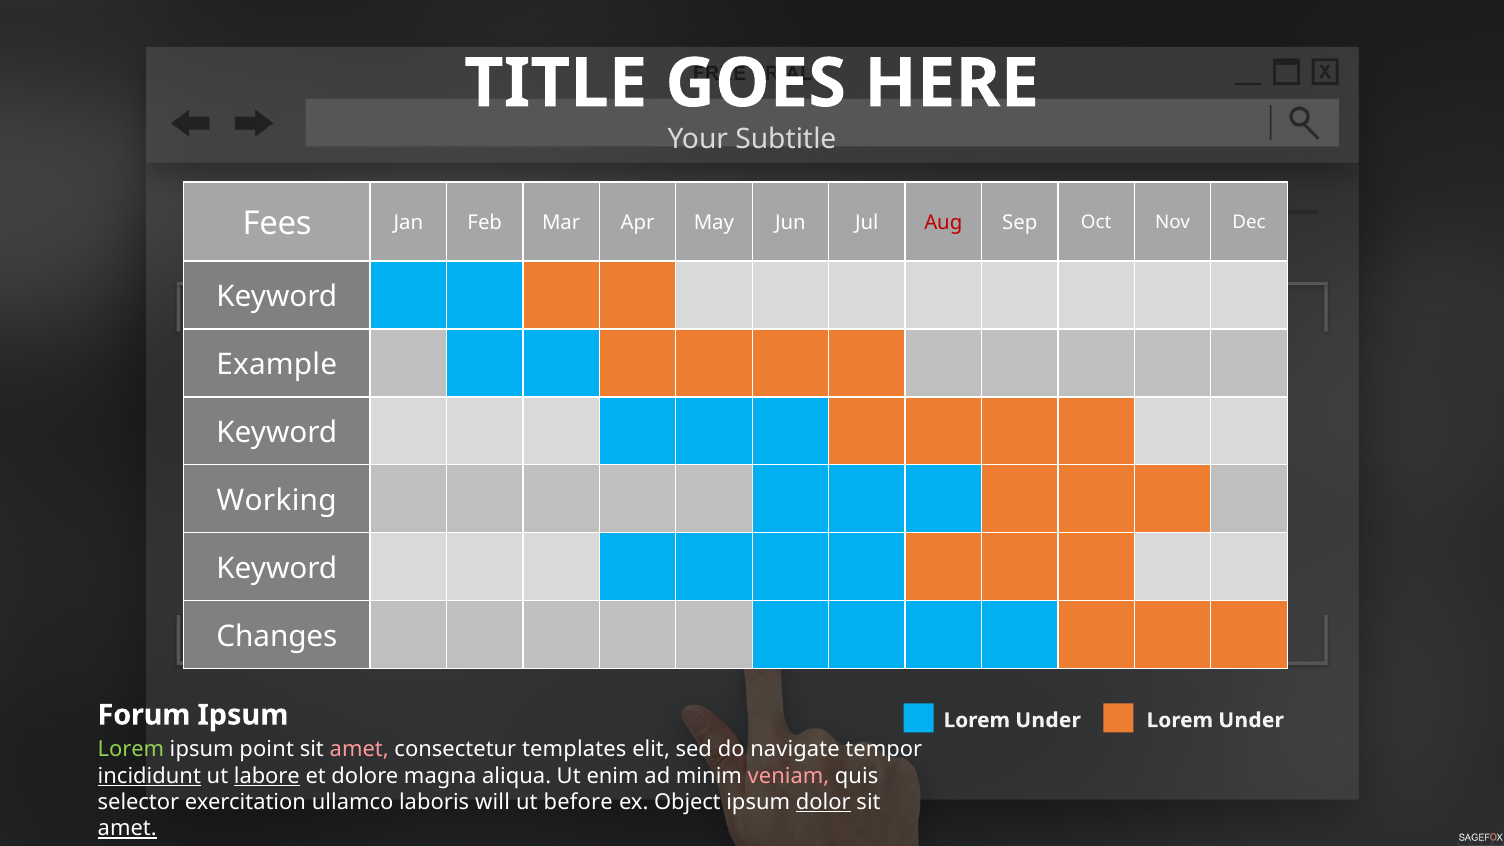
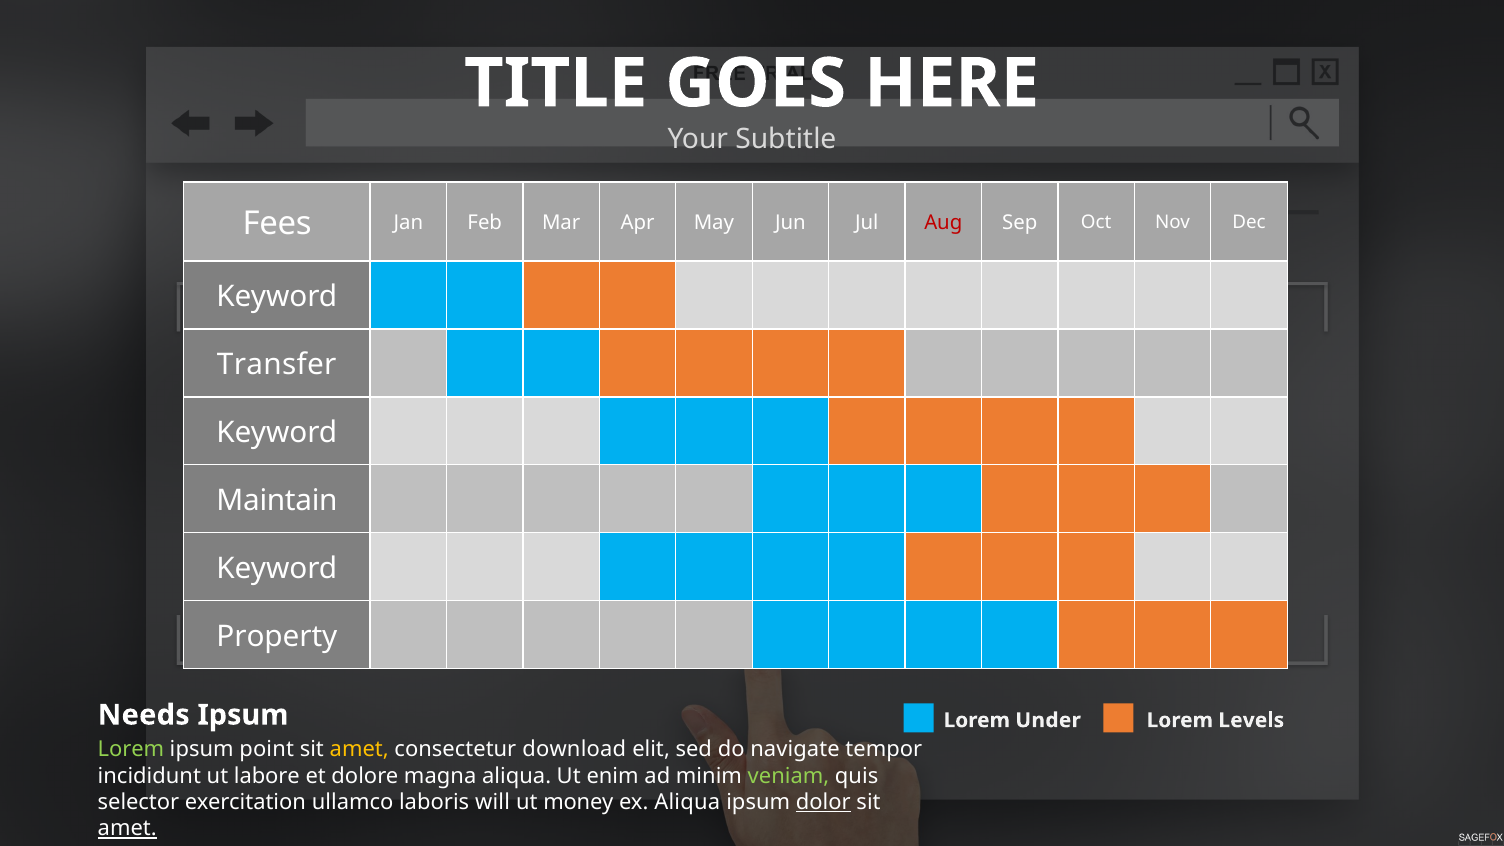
Example: Example -> Transfer
Working: Working -> Maintain
Changes: Changes -> Property
Forum: Forum -> Needs
Under at (1251, 720): Under -> Levels
amet at (359, 749) colour: pink -> yellow
templates: templates -> download
incididunt underline: present -> none
labore underline: present -> none
veniam colour: pink -> light green
before: before -> money
ex Object: Object -> Aliqua
